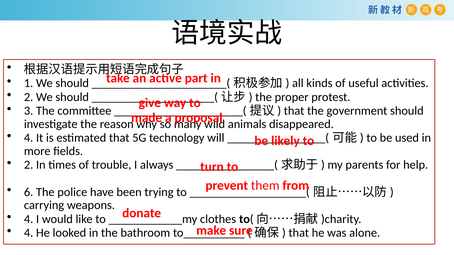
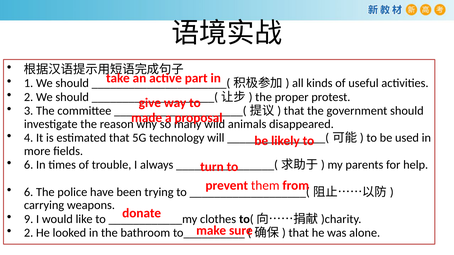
2 at (29, 165): 2 -> 6
4 at (29, 219): 4 -> 9
4 at (29, 233): 4 -> 2
